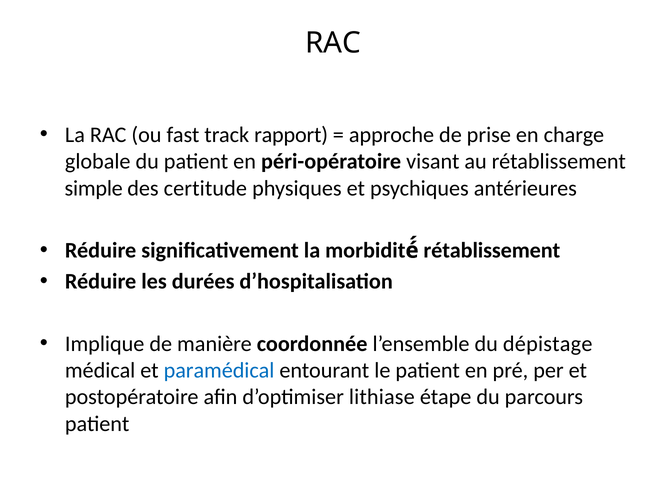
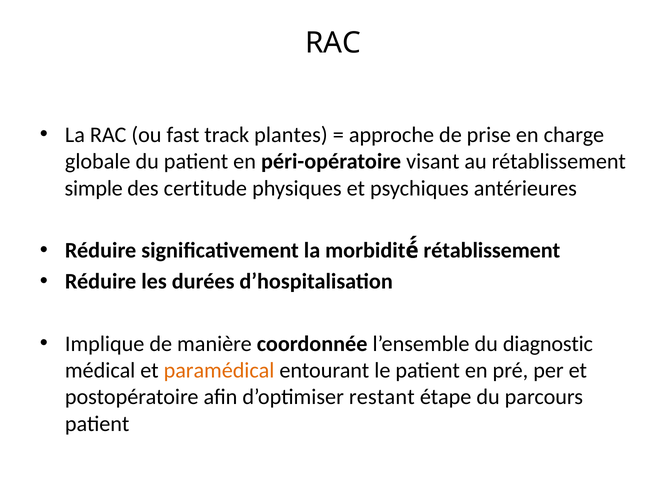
rapport: rapport -> plantes
dépistage: dépistage -> diagnostic
paramédical colour: blue -> orange
lithiase: lithiase -> restant
